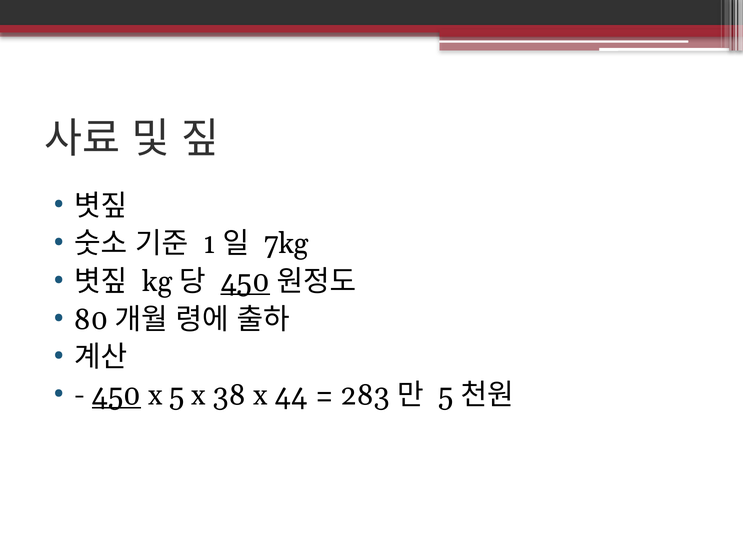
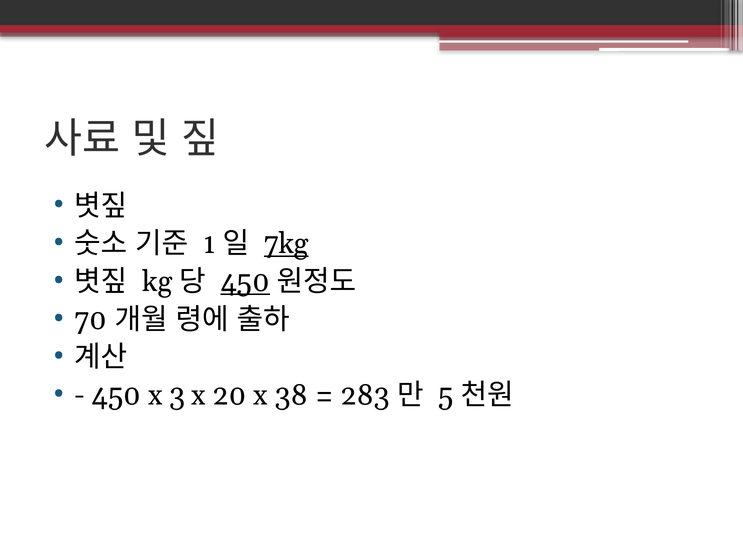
7kg underline: none -> present
80: 80 -> 70
450 at (117, 395) underline: present -> none
x 5: 5 -> 3
38: 38 -> 20
44: 44 -> 38
